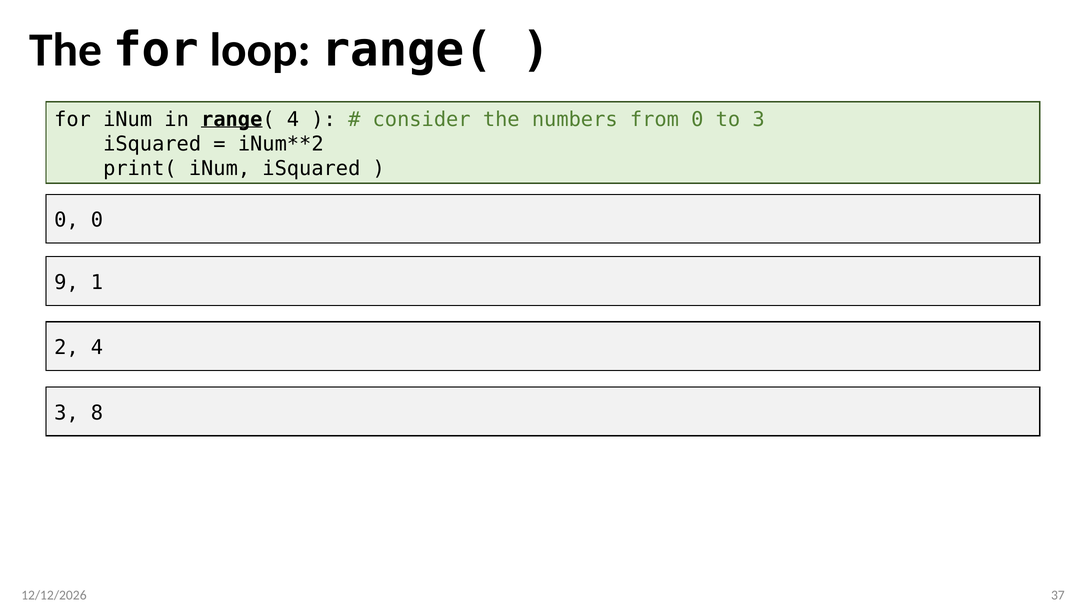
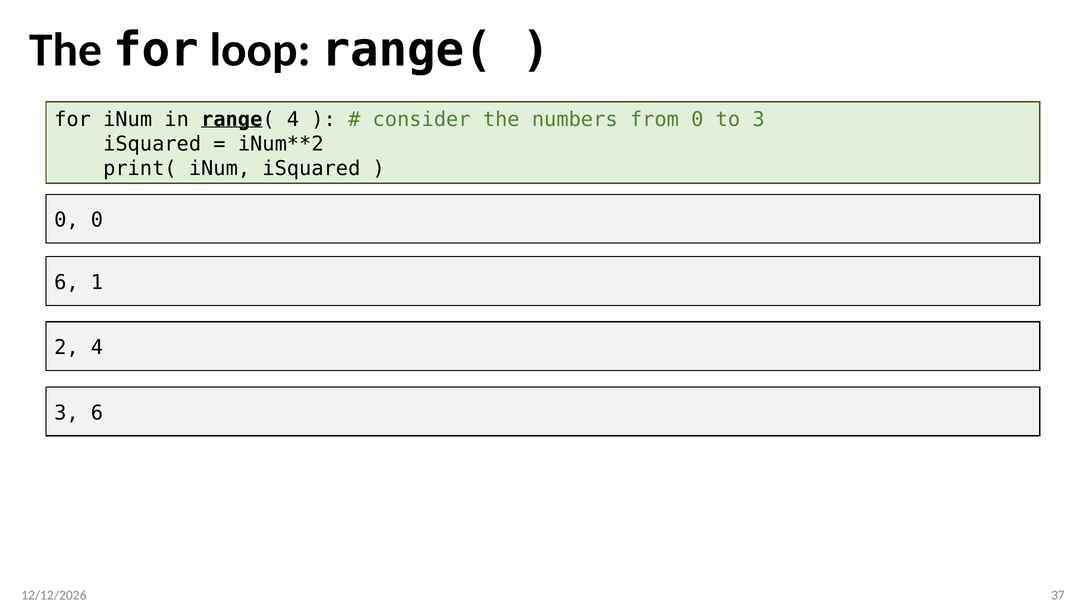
9 at (66, 282): 9 -> 6
3 8: 8 -> 6
